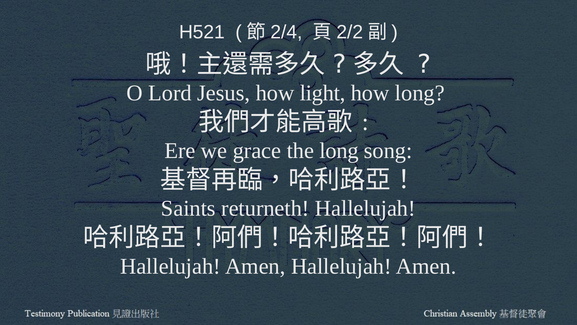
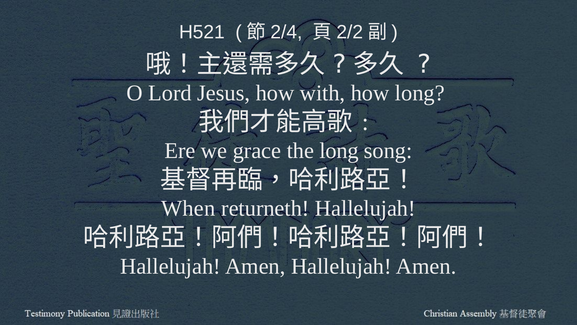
light: light -> with
Saints: Saints -> When
